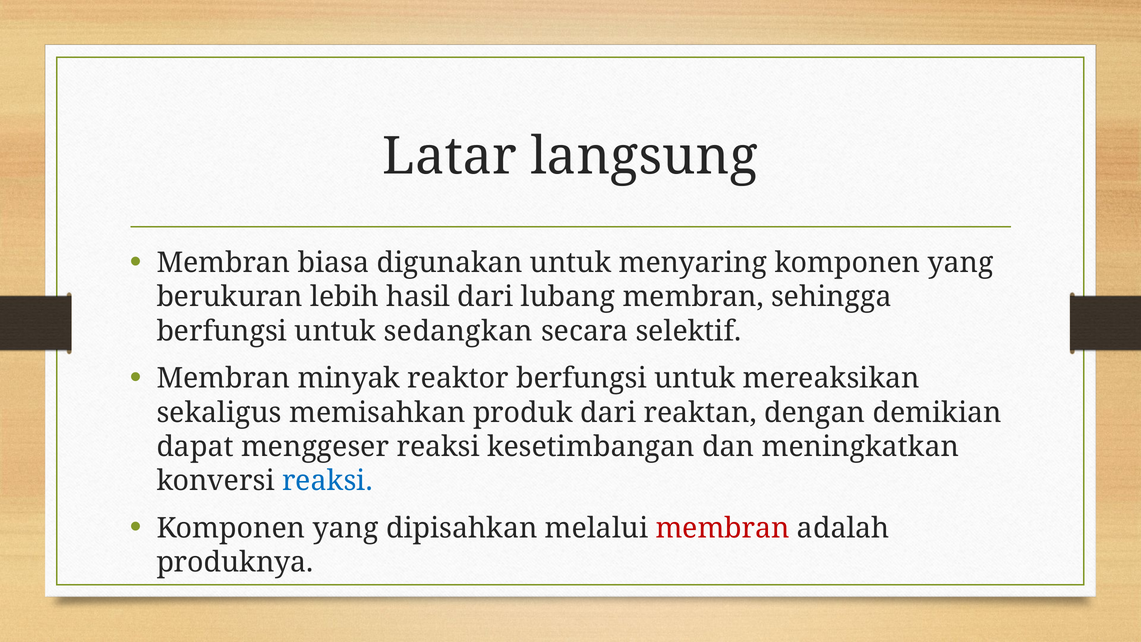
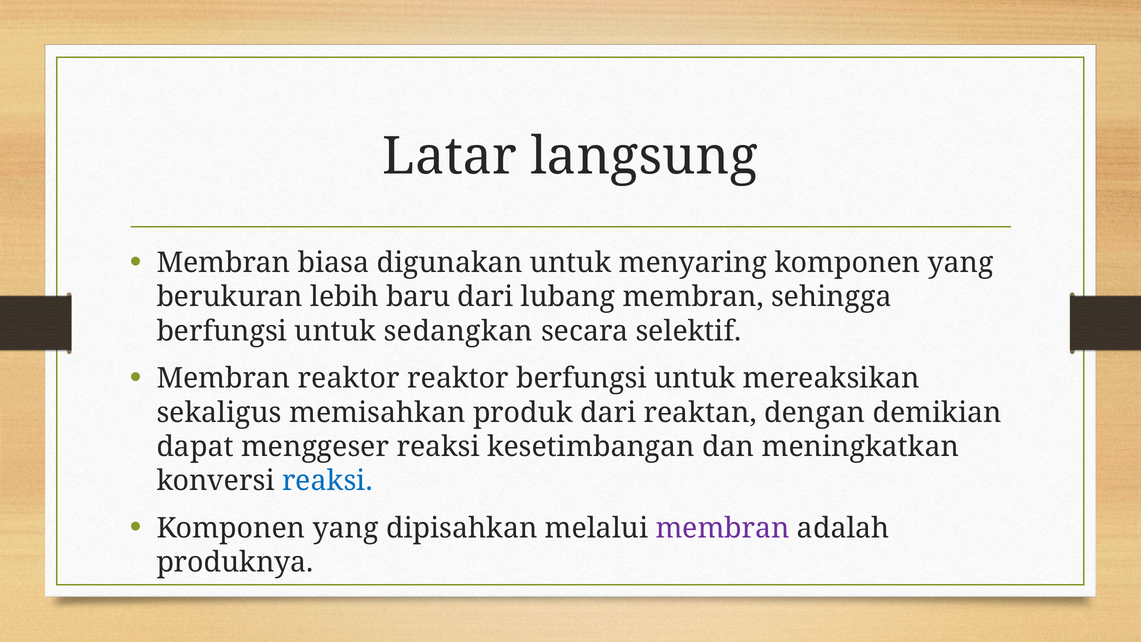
hasil: hasil -> baru
Membran minyak: minyak -> reaktor
membran at (723, 528) colour: red -> purple
